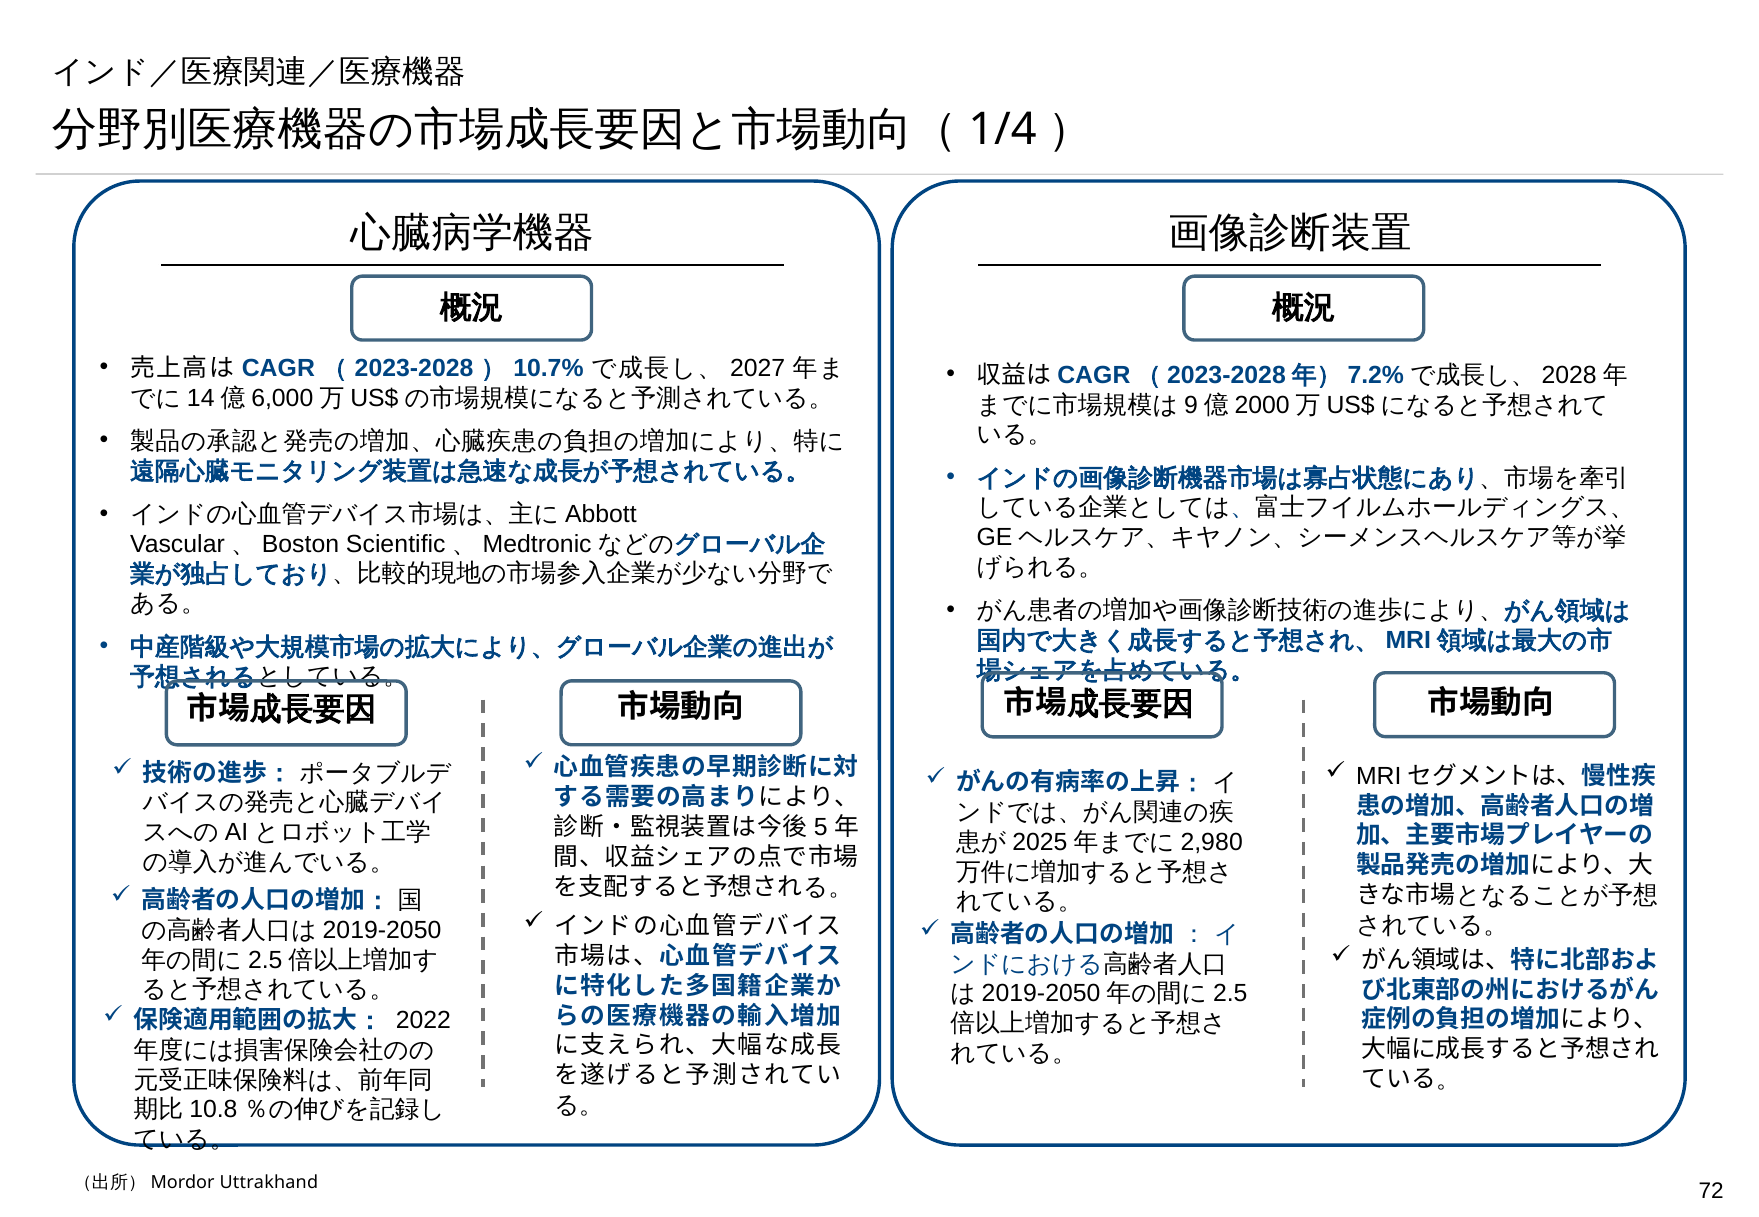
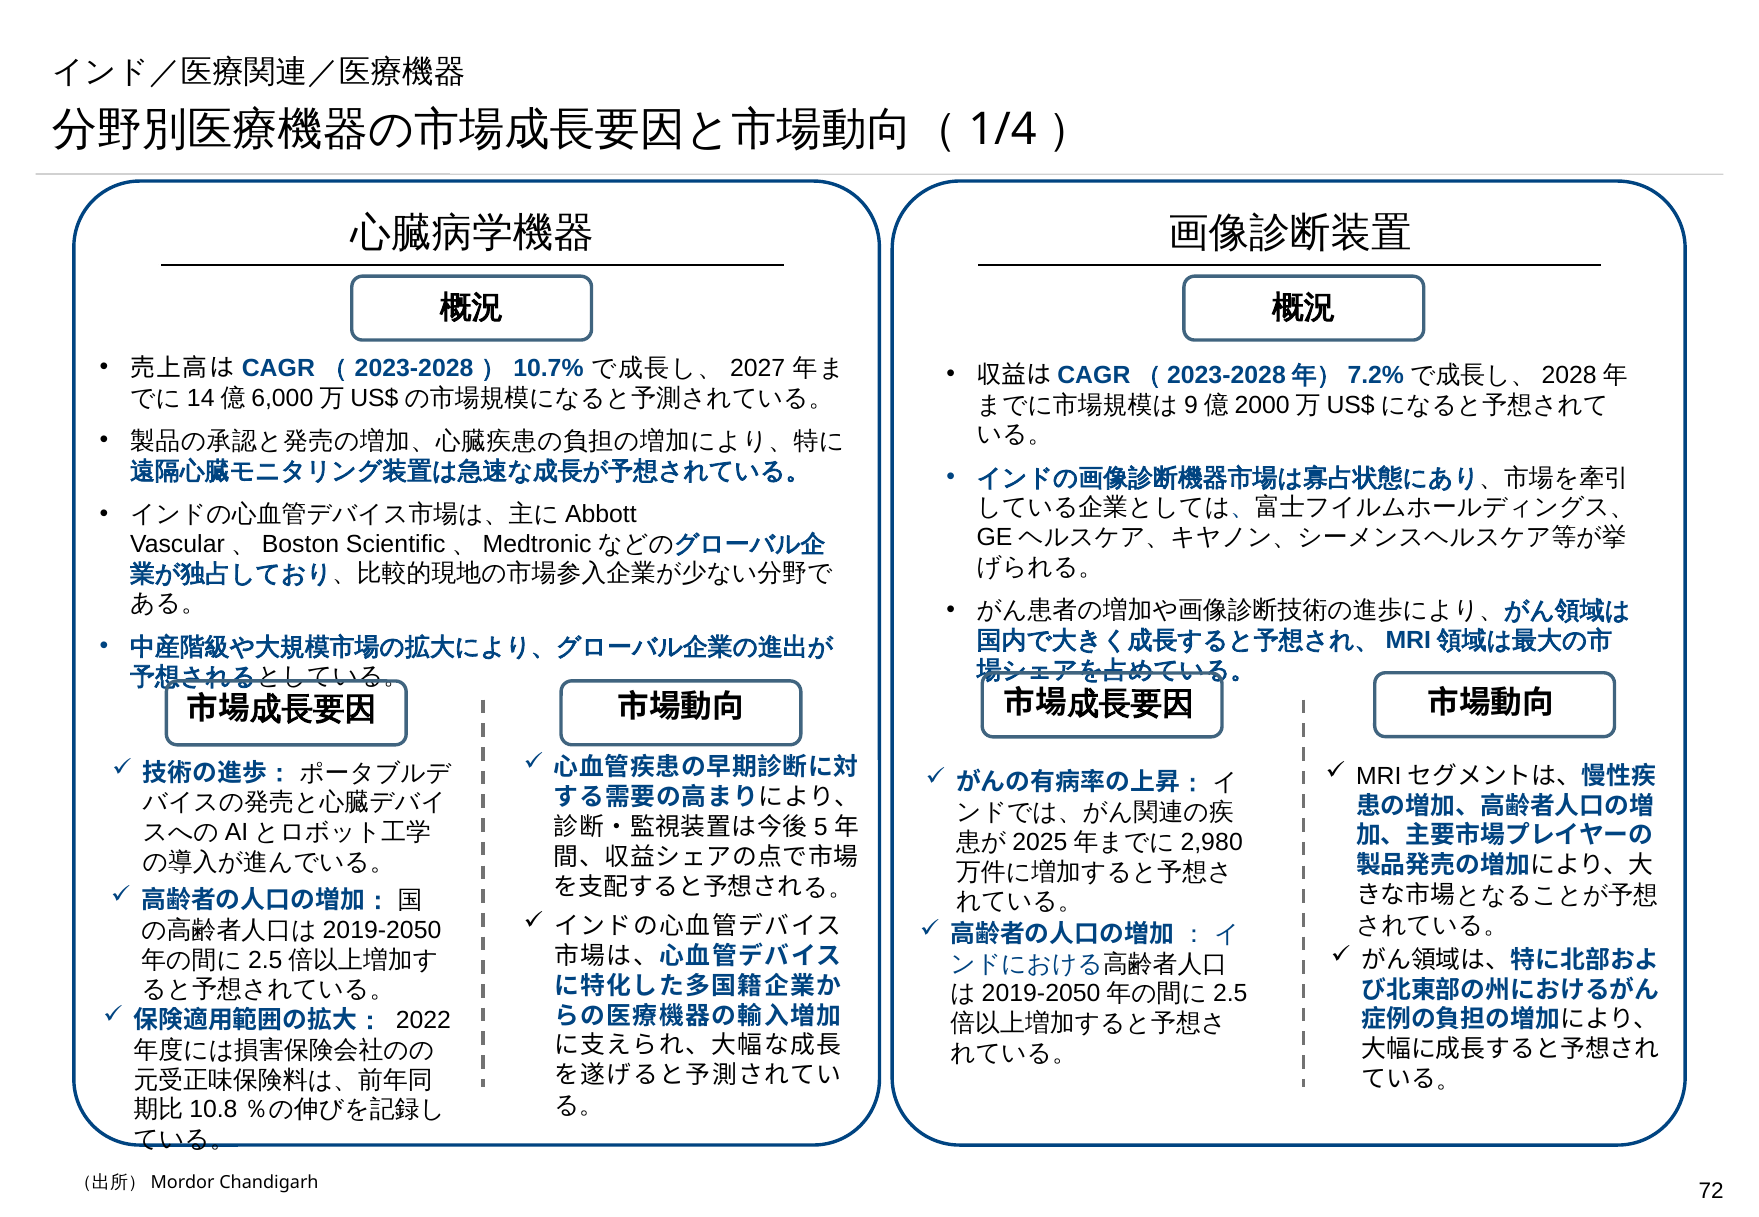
Uttrakhand: Uttrakhand -> Chandigarh
